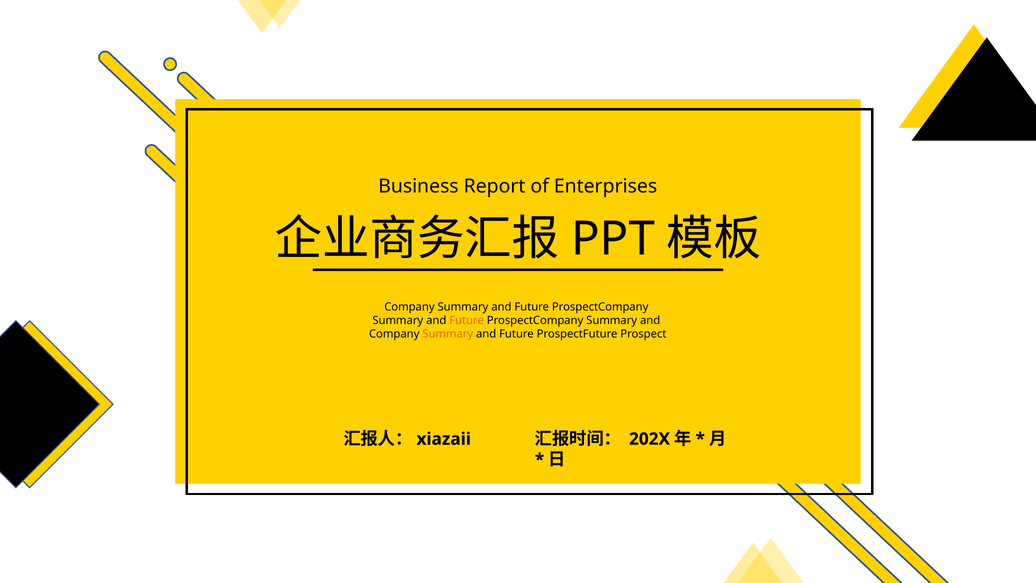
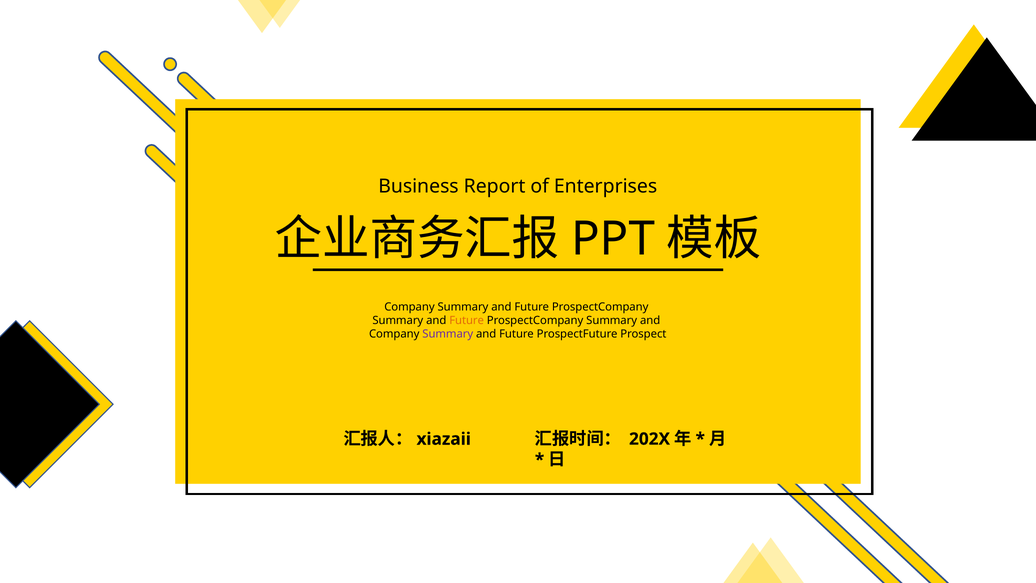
Summary at (448, 334) colour: orange -> purple
